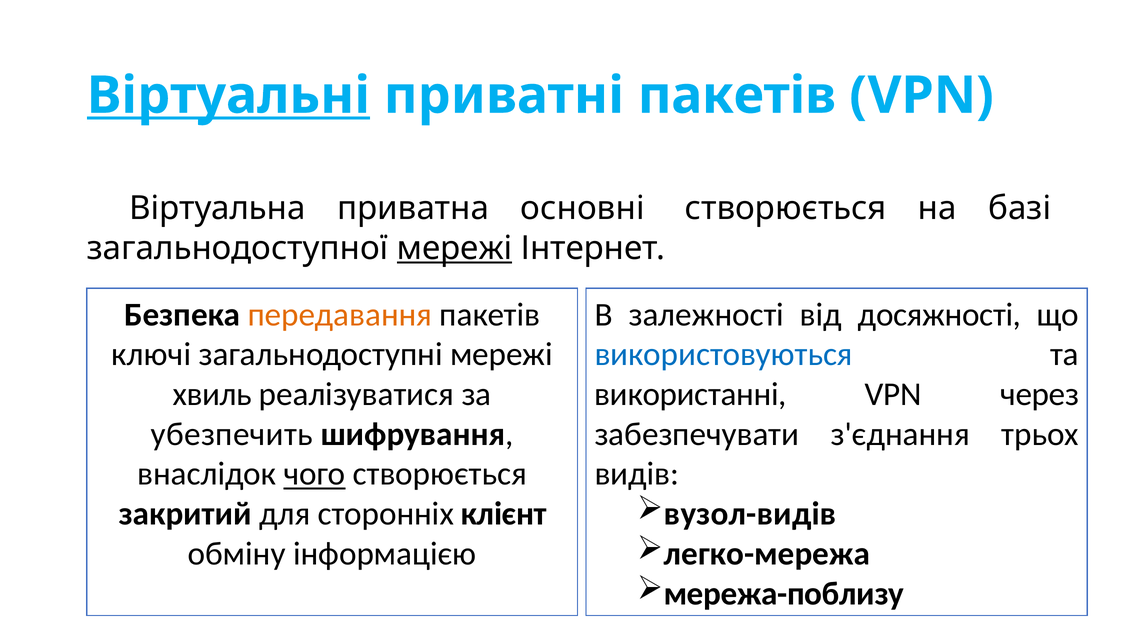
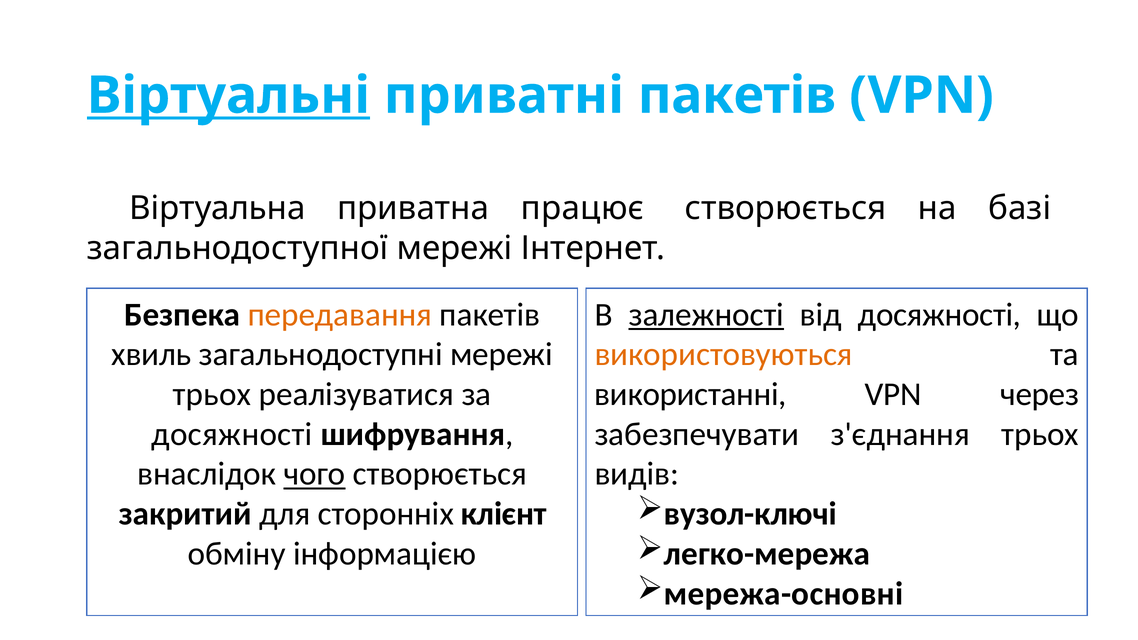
основні: основні -> працює
мережі at (455, 248) underline: present -> none
залежності underline: none -> present
ключі: ключі -> хвиль
використовуються colour: blue -> orange
хвиль at (212, 394): хвиль -> трьох
убезпечить at (232, 434): убезпечить -> досяжності
вузол-видів: вузол-видів -> вузол-ключі
мережа-поблизу: мережа-поблизу -> мережа-основні
